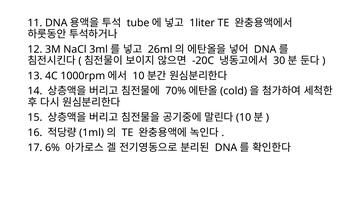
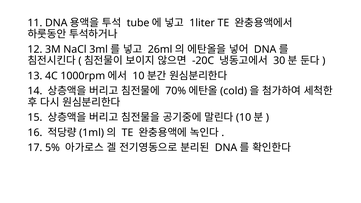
6%: 6% -> 5%
